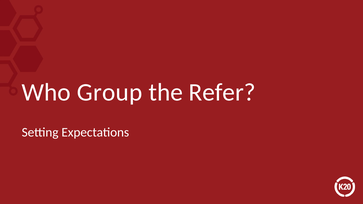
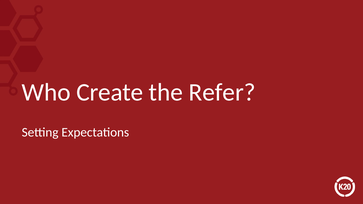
Group: Group -> Create
